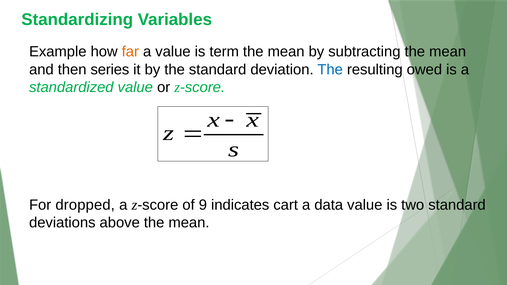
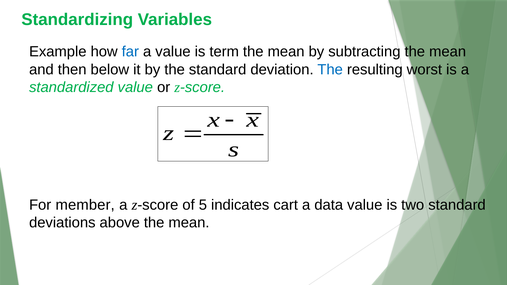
far colour: orange -> blue
series: series -> below
owed: owed -> worst
dropped: dropped -> member
9: 9 -> 5
